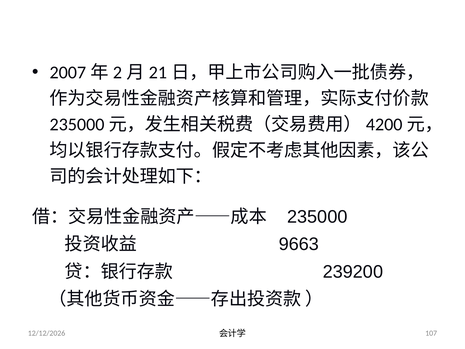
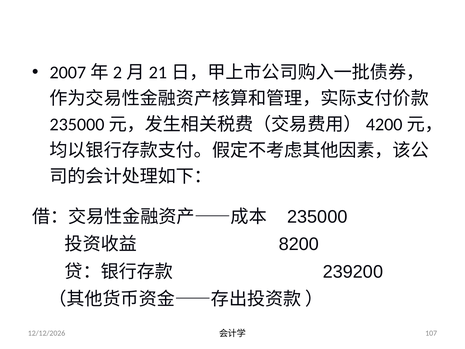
9663: 9663 -> 8200
